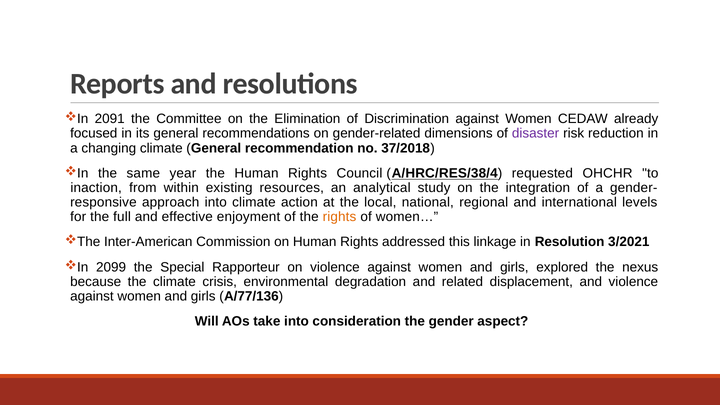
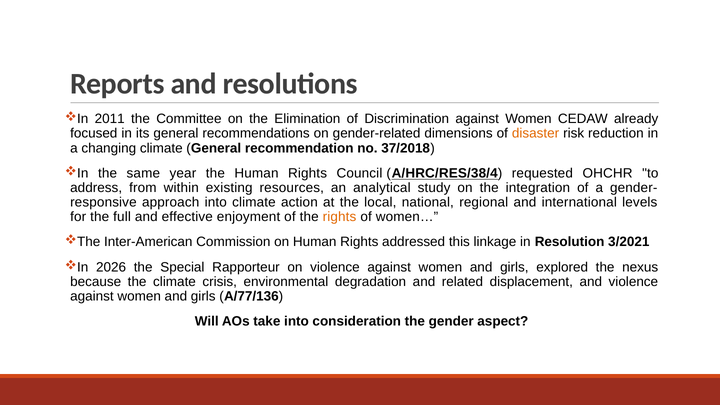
2091: 2091 -> 2011
disaster colour: purple -> orange
inaction: inaction -> address
2099: 2099 -> 2026
